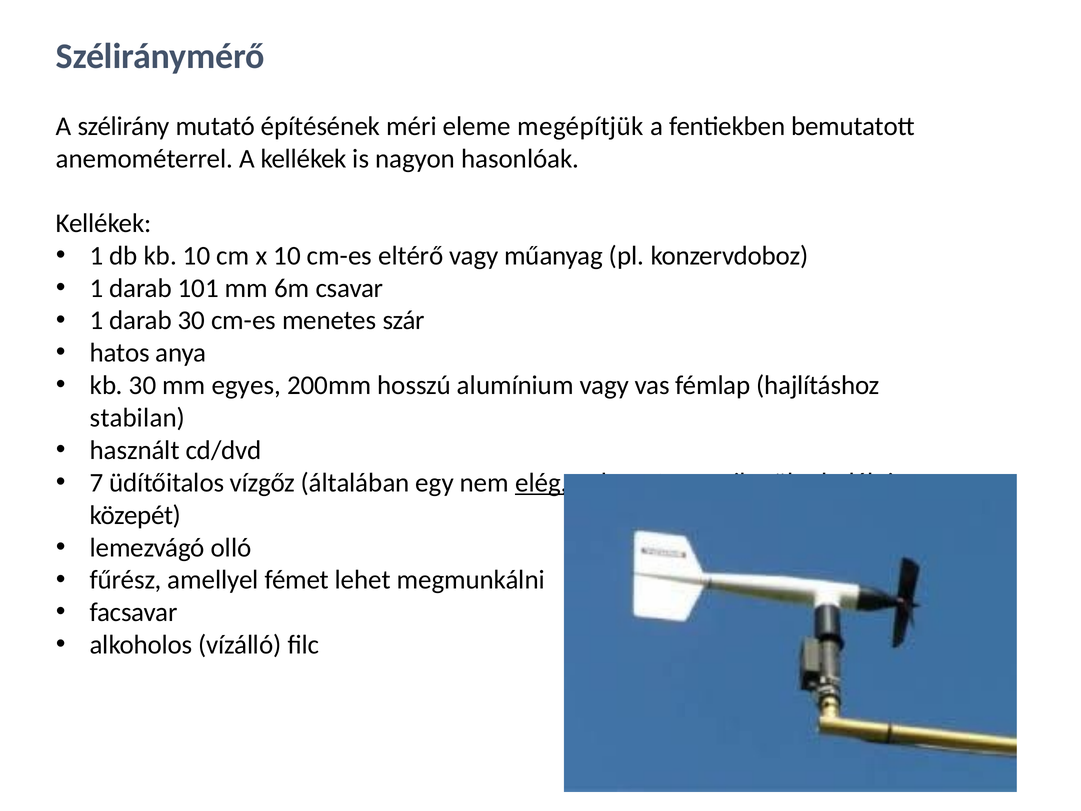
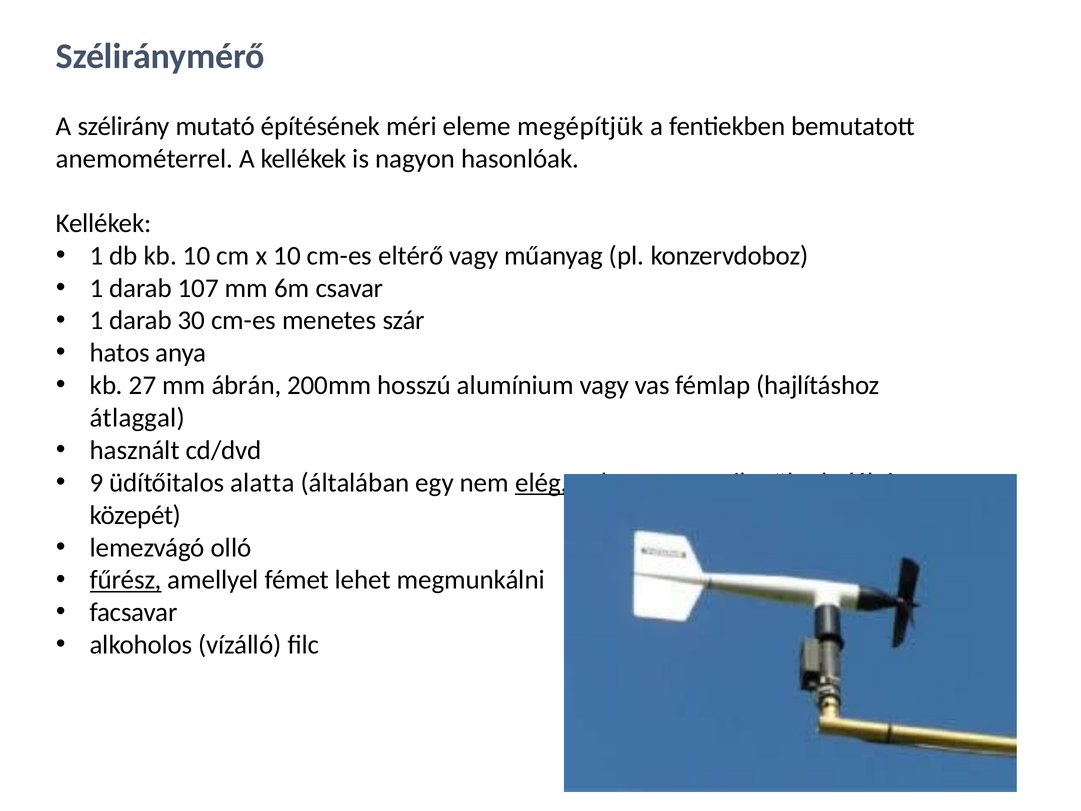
101: 101 -> 107
kb 30: 30 -> 27
egyes: egyes -> ábrán
stabilan: stabilan -> átlaggal
7: 7 -> 9
vízgőz: vízgőz -> alatta
fűrész underline: none -> present
